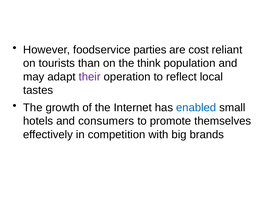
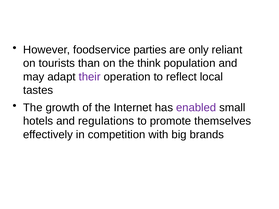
cost: cost -> only
enabled colour: blue -> purple
consumers: consumers -> regulations
